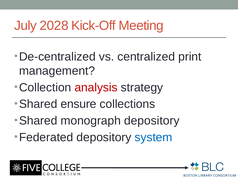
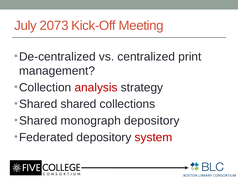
2028: 2028 -> 2073
Shared ensure: ensure -> shared
system colour: blue -> red
